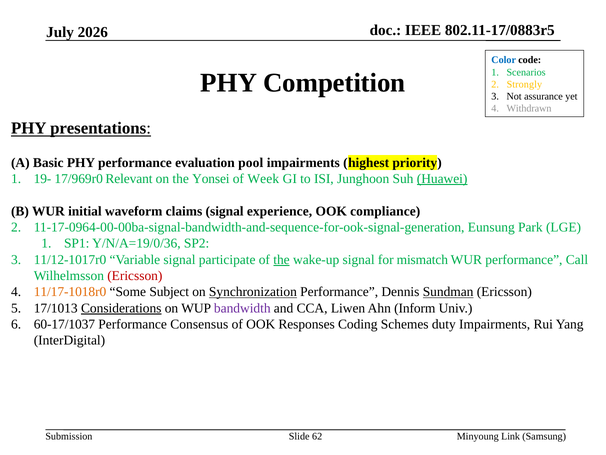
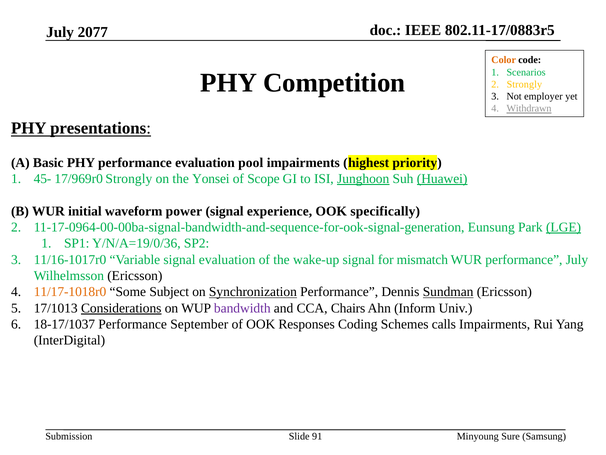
2026: 2026 -> 2077
Color colour: blue -> orange
assurance: assurance -> employer
Withdrawn underline: none -> present
19-: 19- -> 45-
17/969r0 Relevant: Relevant -> Strongly
Week: Week -> Scope
Junghoon underline: none -> present
claims: claims -> power
compliance: compliance -> specifically
LGE underline: none -> present
11/12-1017r0: 11/12-1017r0 -> 11/16-1017r0
signal participate: participate -> evaluation
the at (282, 259) underline: present -> none
performance Call: Call -> July
Ericsson at (135, 275) colour: red -> black
Liwen: Liwen -> Chairs
60-17/1037: 60-17/1037 -> 18-17/1037
Consensus: Consensus -> September
duty: duty -> calls
62: 62 -> 91
Link: Link -> Sure
